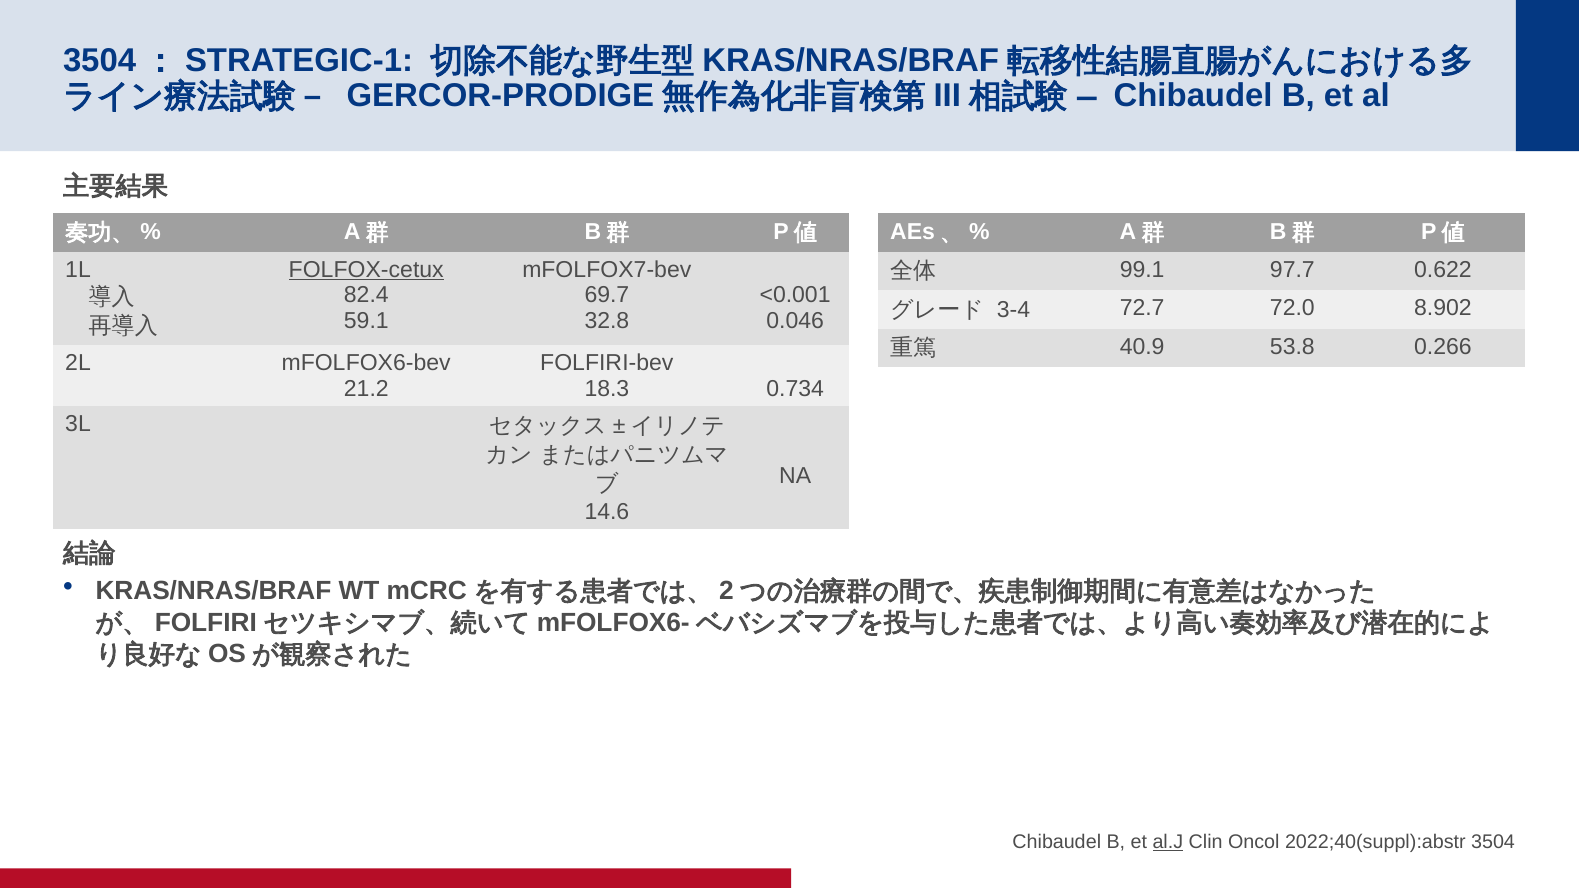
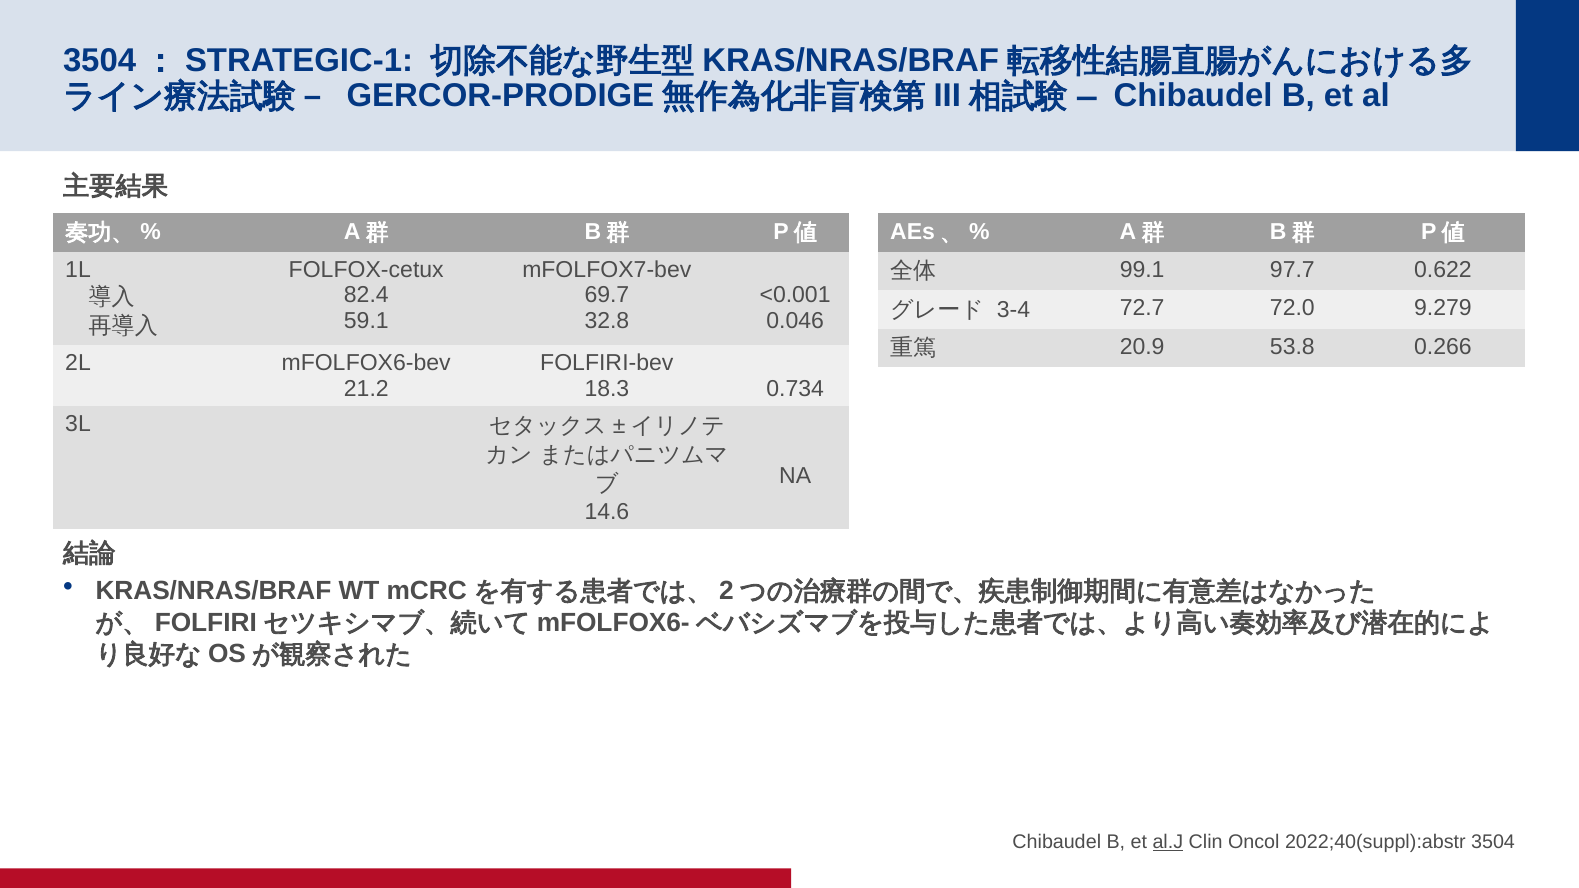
FOLFOX-cetux underline: present -> none
8.902: 8.902 -> 9.279
40.9: 40.9 -> 20.9
